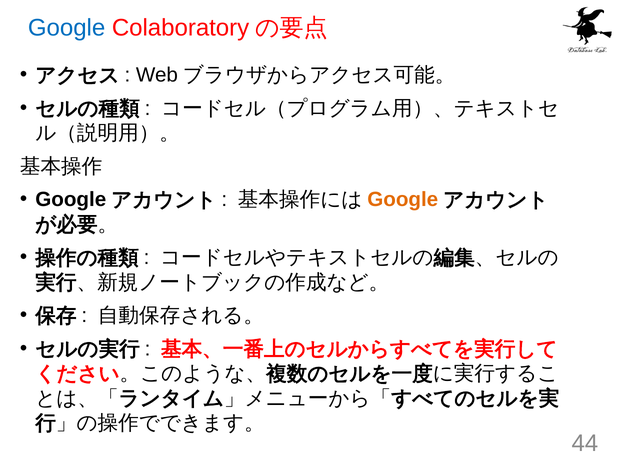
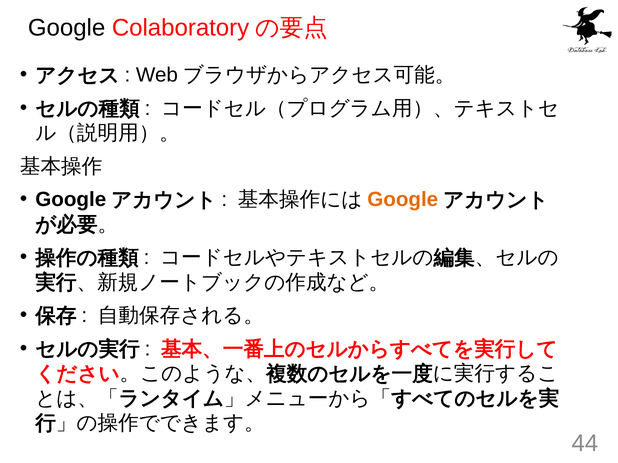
Google at (67, 28) colour: blue -> black
